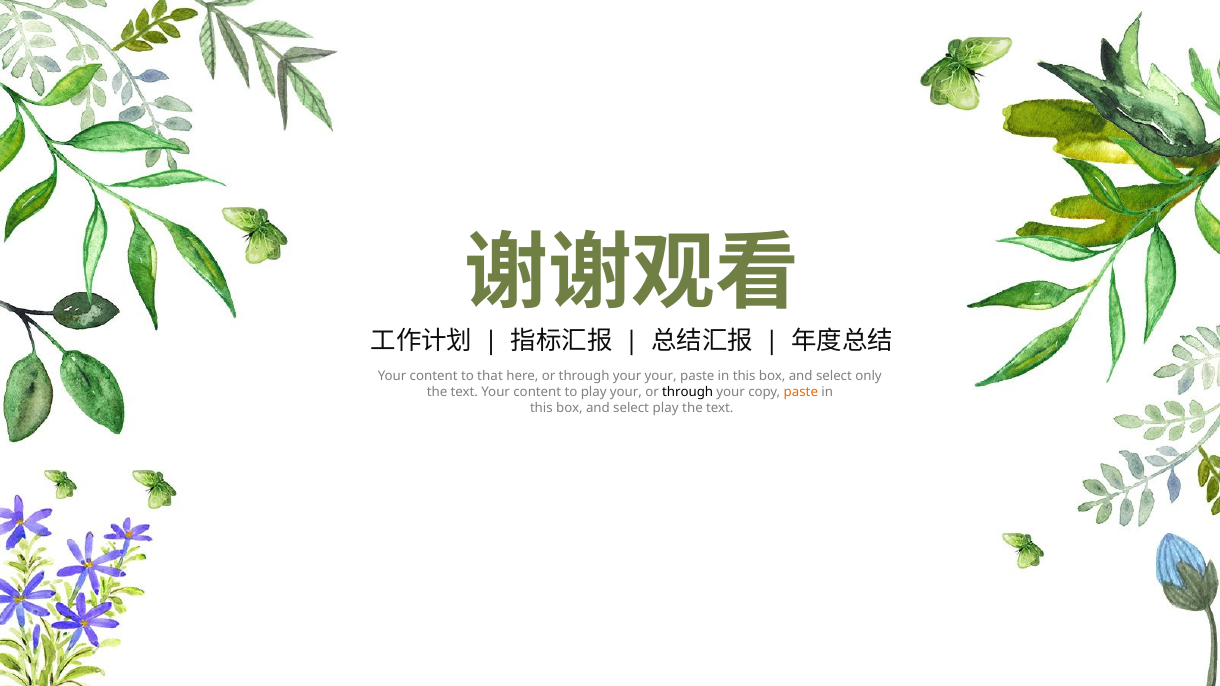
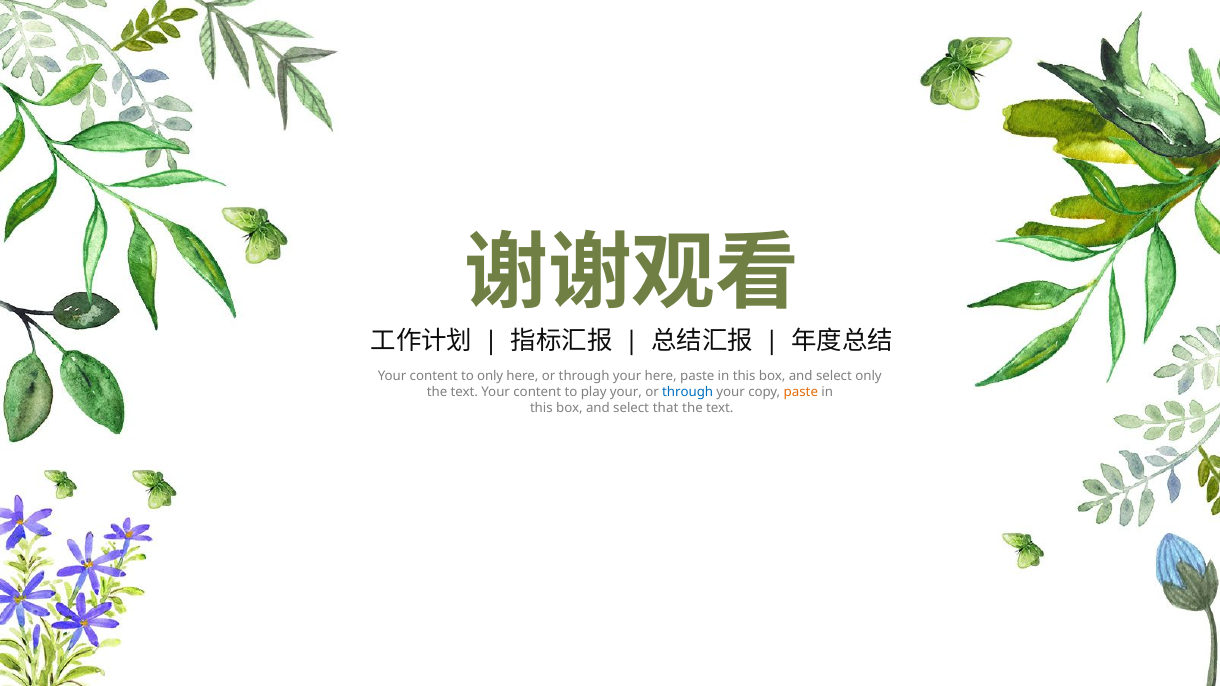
to that: that -> only
your your: your -> here
through at (688, 392) colour: black -> blue
select play: play -> that
